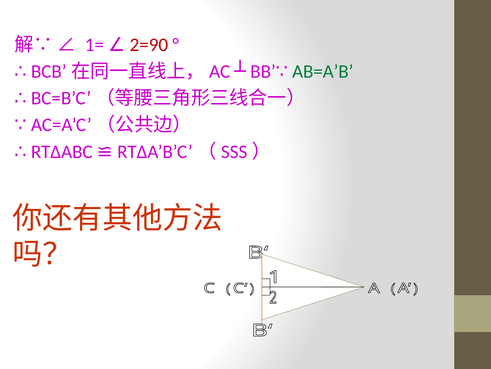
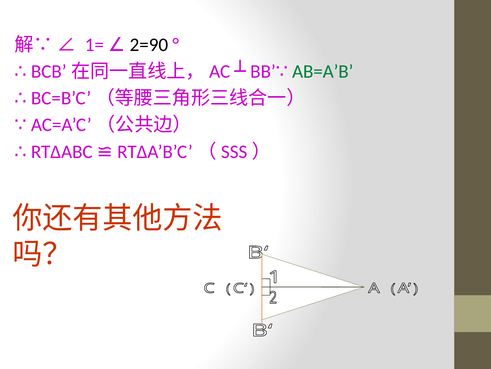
2=90 colour: red -> black
